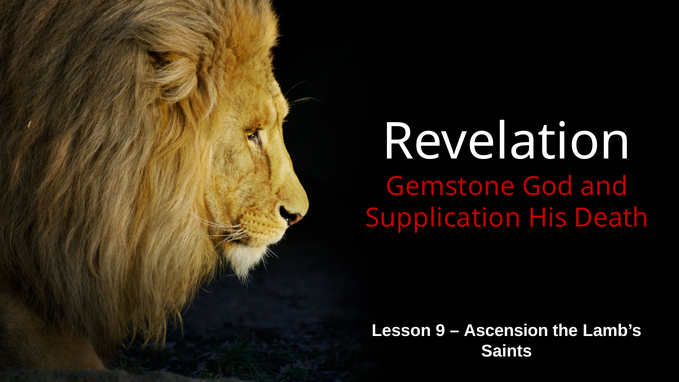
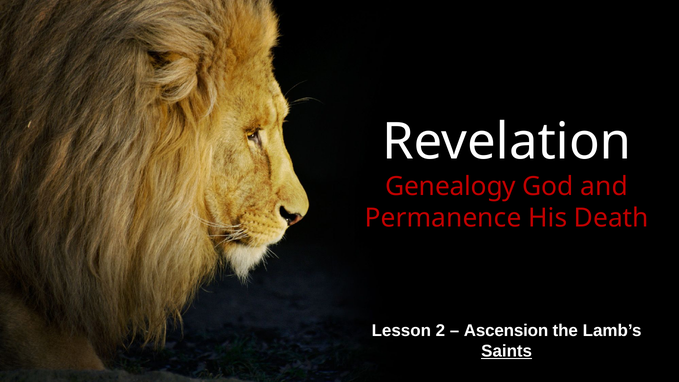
Gemstone: Gemstone -> Genealogy
Supplication: Supplication -> Permanence
9: 9 -> 2
Saints underline: none -> present
